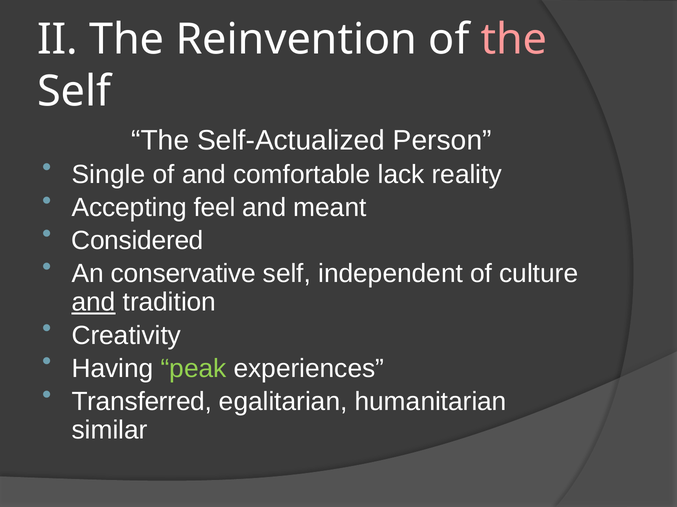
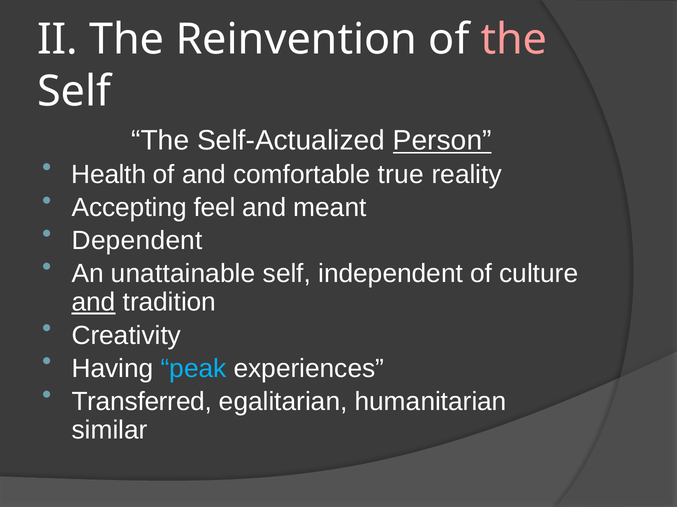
Person underline: none -> present
Single: Single -> Health
lack: lack -> true
Considered: Considered -> Dependent
conservative: conservative -> unattainable
peak colour: light green -> light blue
